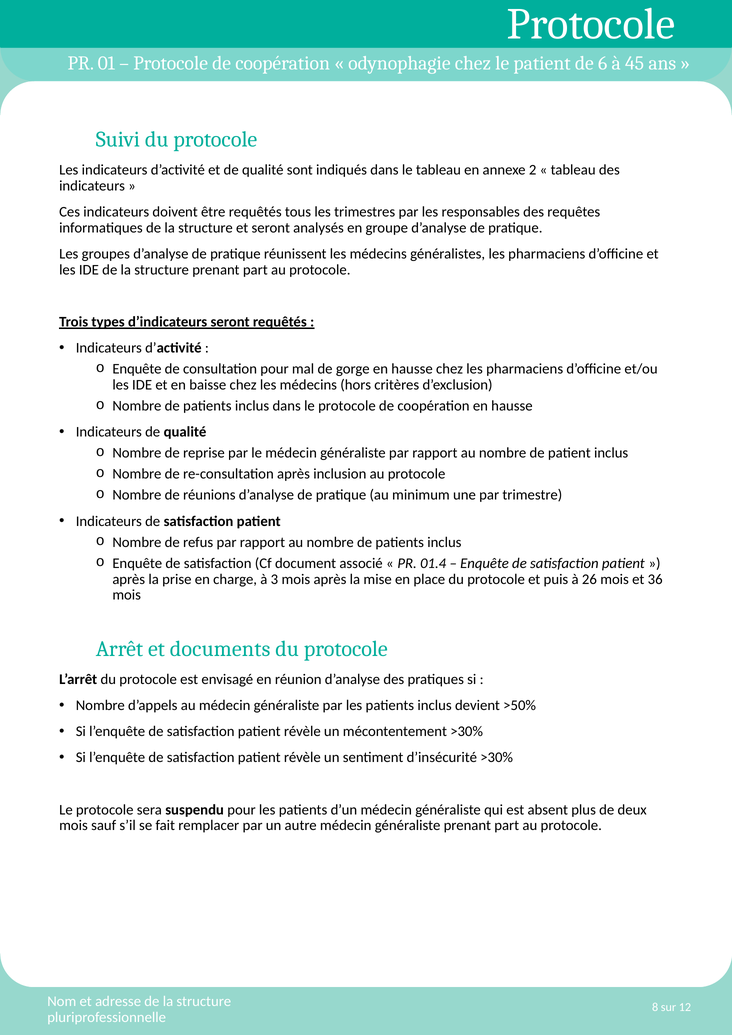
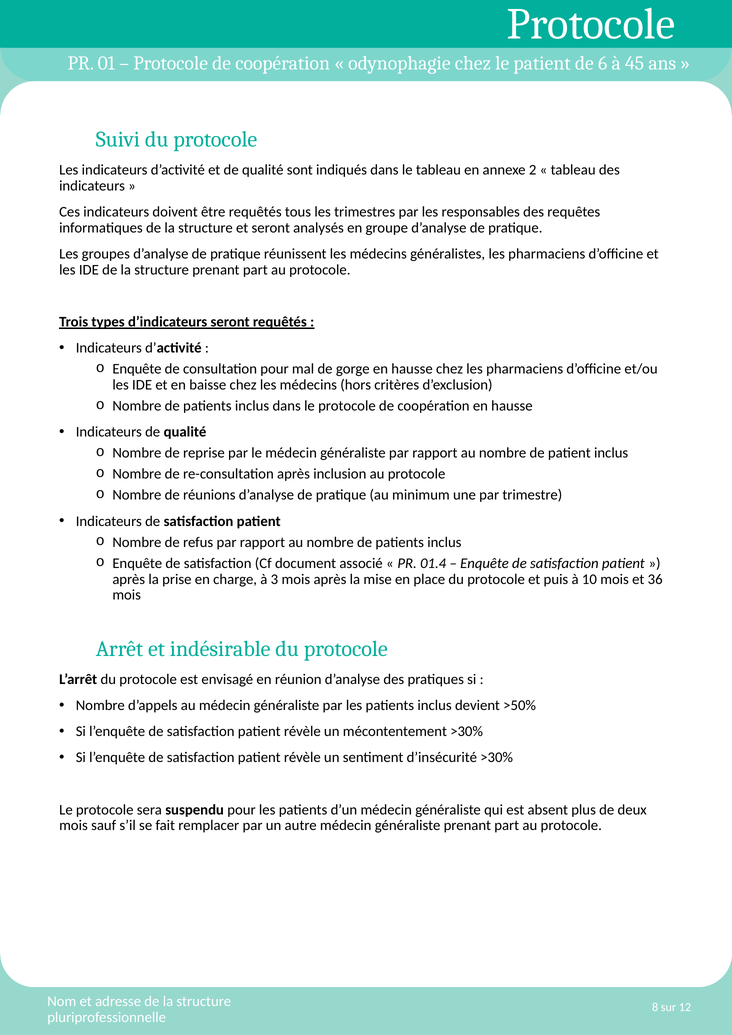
26: 26 -> 10
documents: documents -> indésirable
